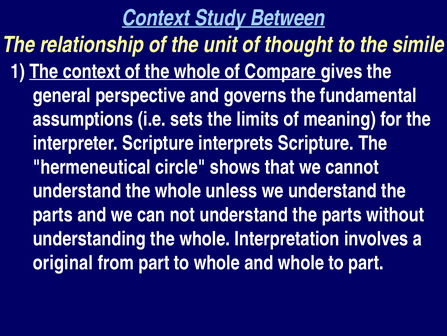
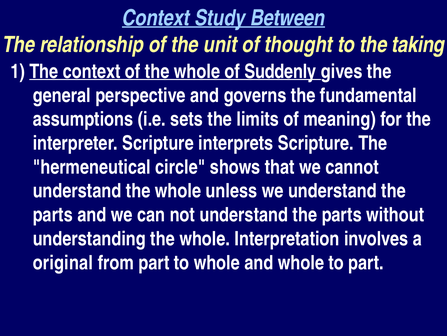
simile: simile -> taking
Compare: Compare -> Suddenly
